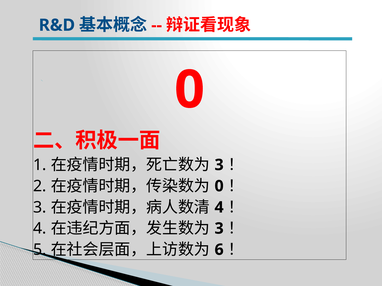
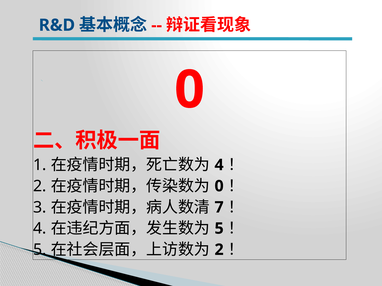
3 at (219, 165): 3 -> 4
4 at (219, 208): 4 -> 7
3 at (219, 229): 3 -> 5
6 at (219, 250): 6 -> 2
